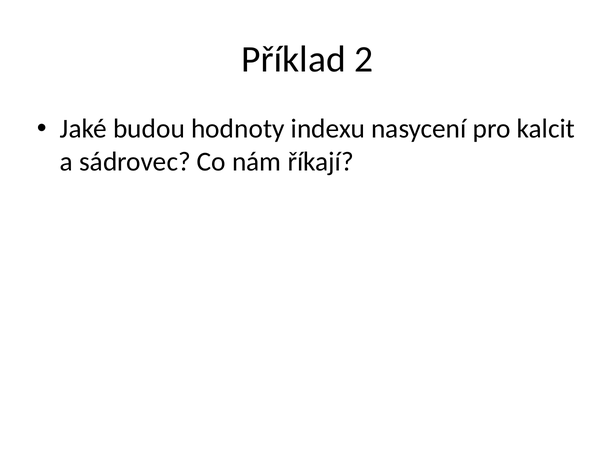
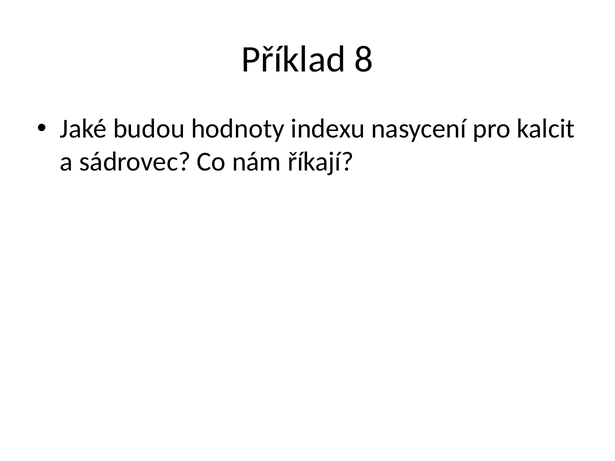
2: 2 -> 8
